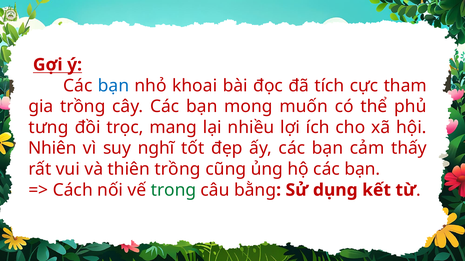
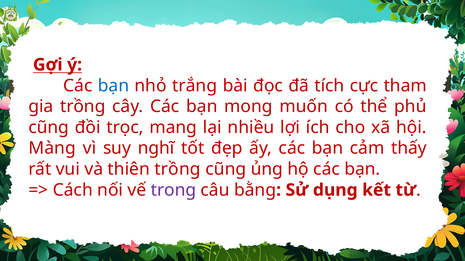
khoai: khoai -> trắng
tưng at (49, 128): tưng -> cũng
Nhiên: Nhiên -> Màng
trong colour: green -> purple
